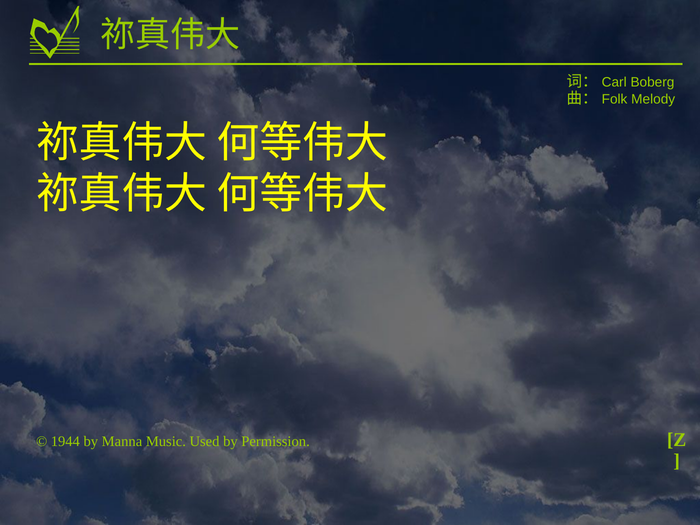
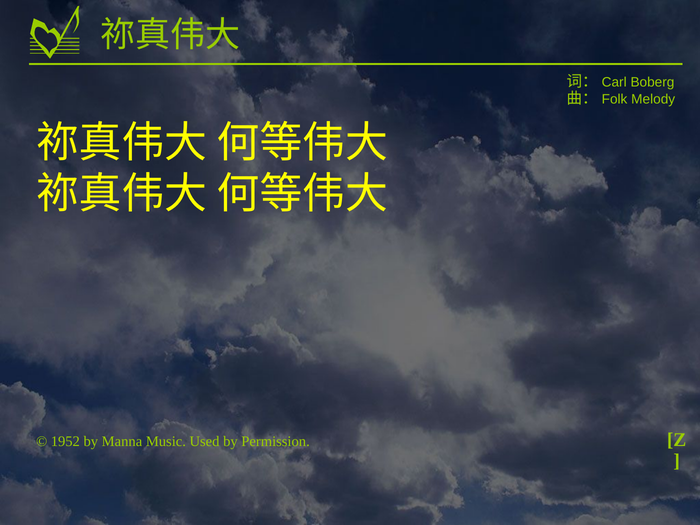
1944: 1944 -> 1952
